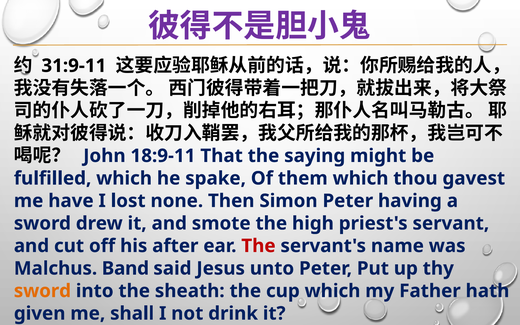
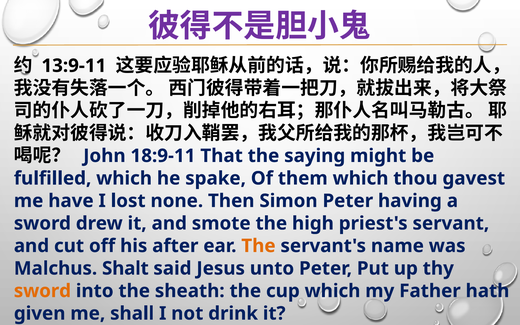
31:9-11: 31:9-11 -> 13:9-11
The at (258, 246) colour: red -> orange
Band: Band -> Shalt
